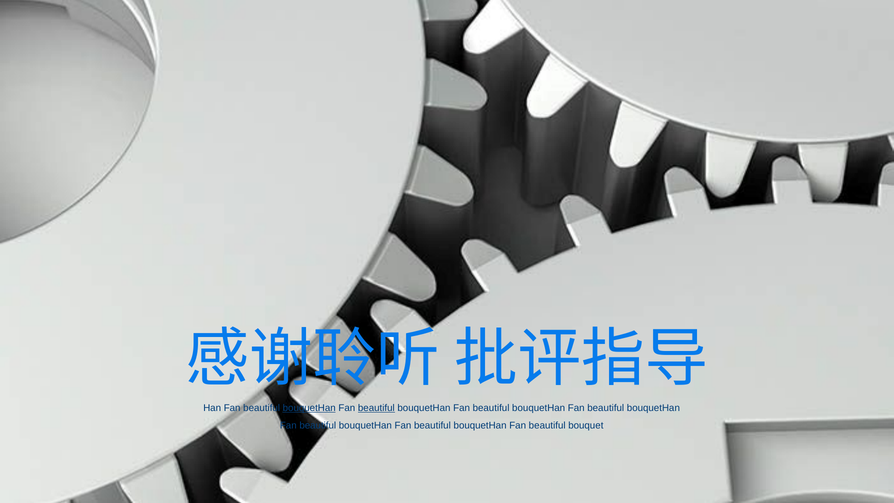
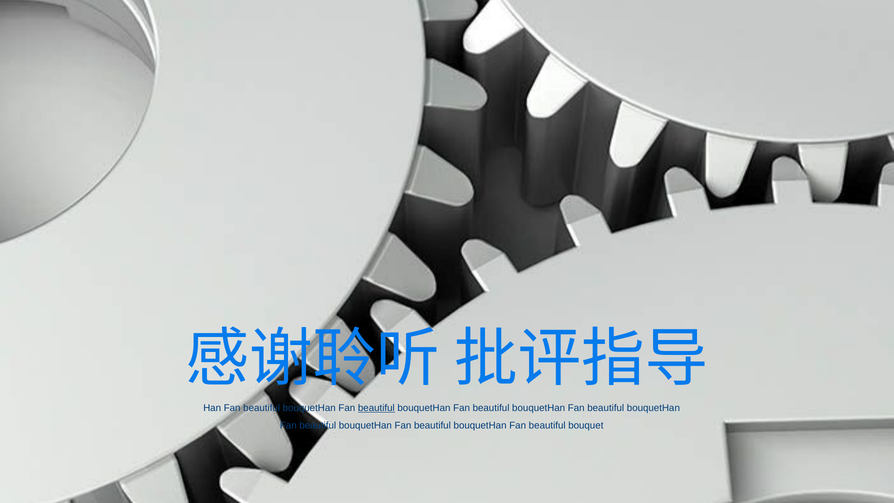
bouquetHan at (309, 408) underline: present -> none
